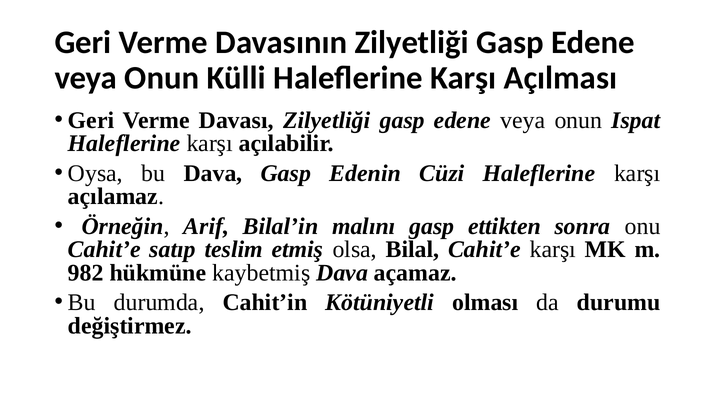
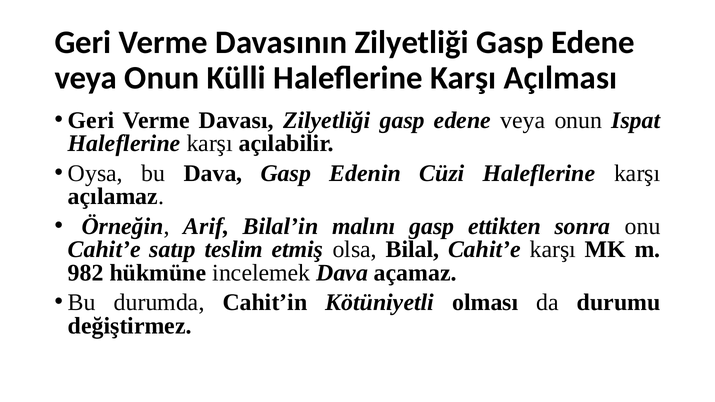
kaybetmiş: kaybetmiş -> incelemek
